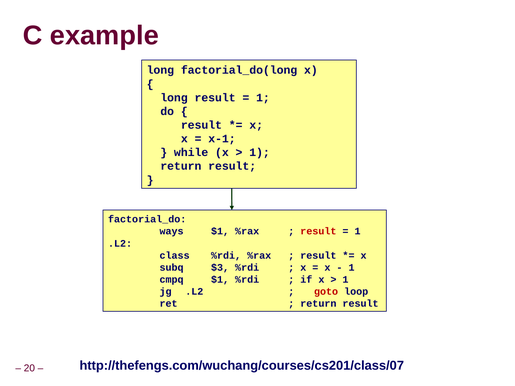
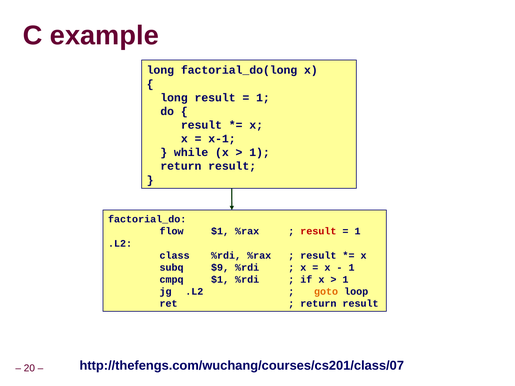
ways: ways -> flow
$3: $3 -> $9
goto colour: red -> orange
